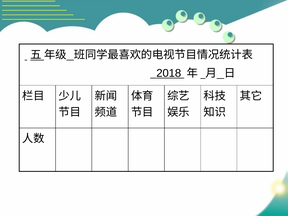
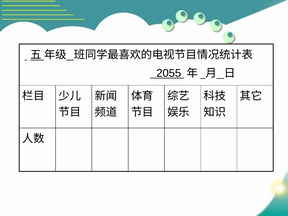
2018: 2018 -> 2055
